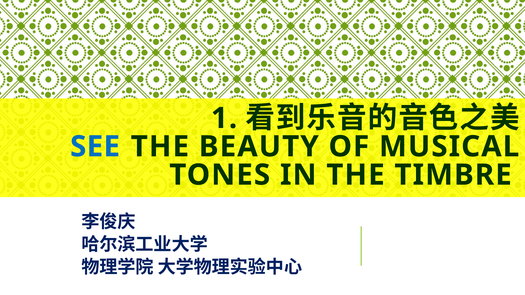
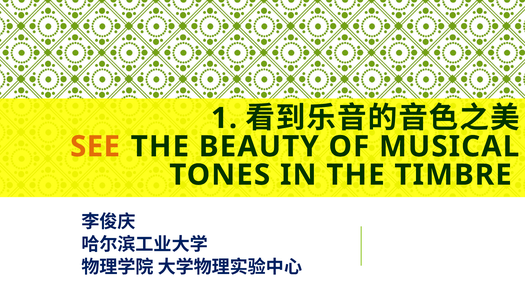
SEE colour: blue -> orange
